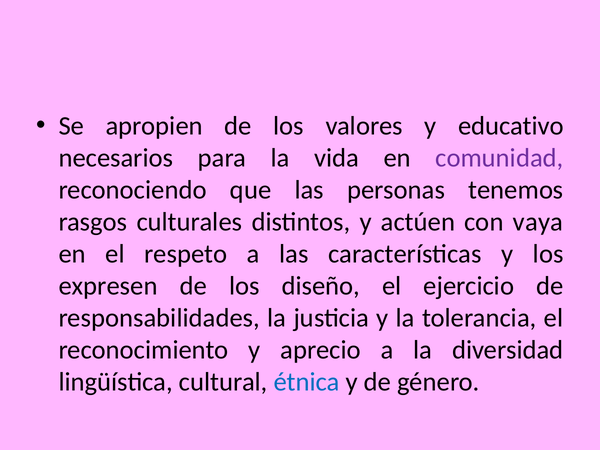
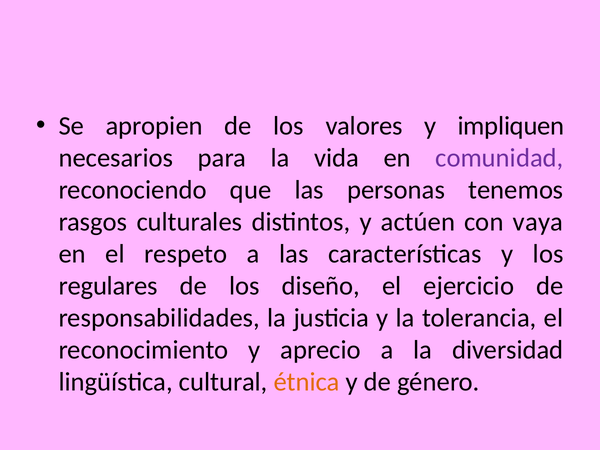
educativo: educativo -> impliquen
expresen: expresen -> regulares
étnica colour: blue -> orange
